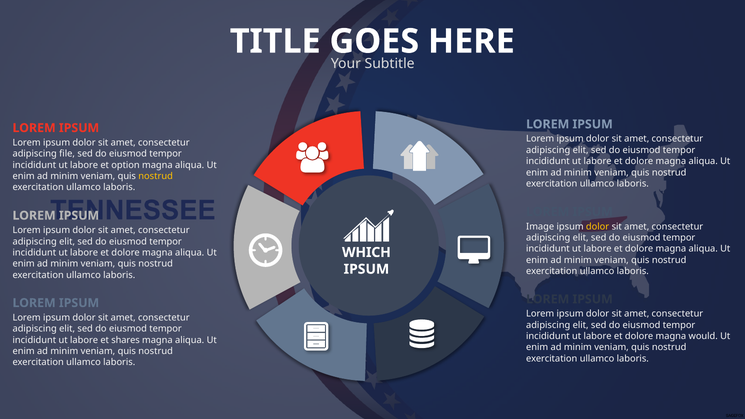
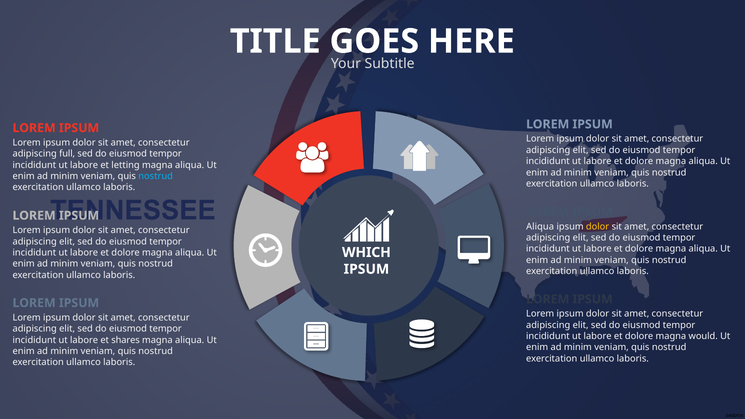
file: file -> full
option: option -> letting
nostrud at (156, 176) colour: yellow -> light blue
Image at (540, 227): Image -> Aliqua
